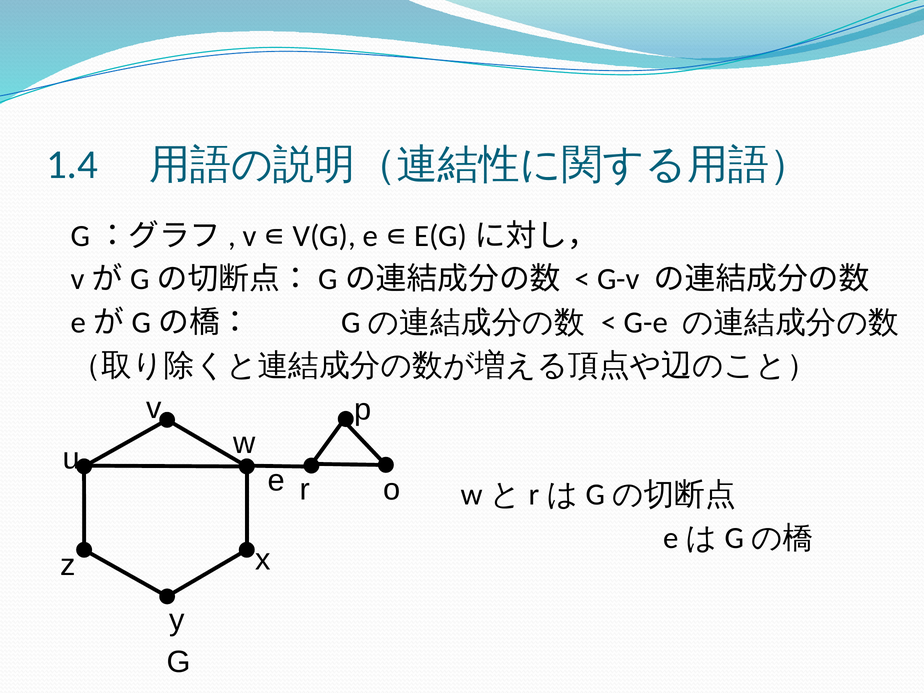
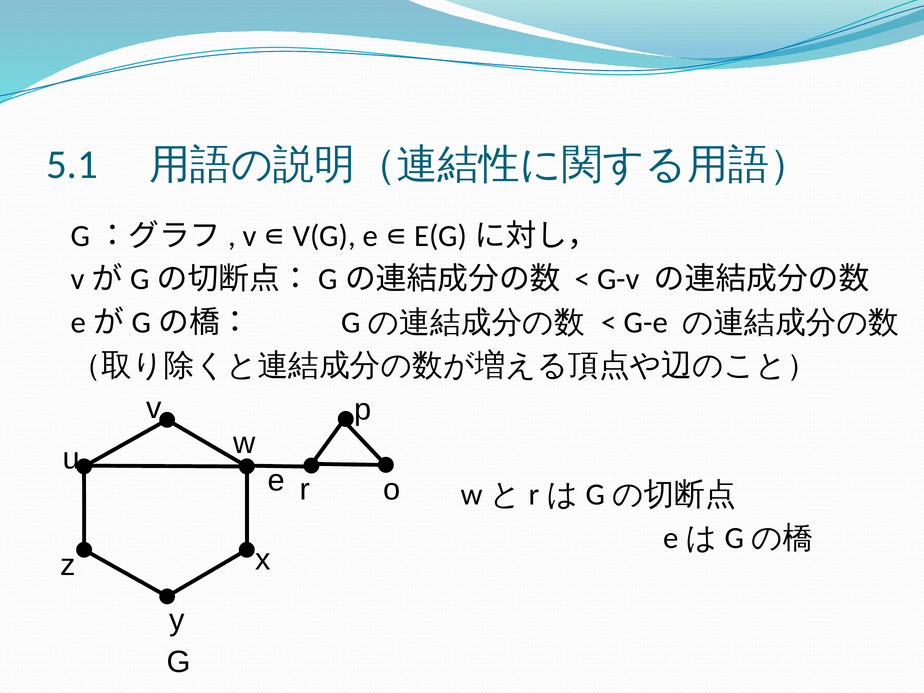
1.4: 1.4 -> 5.1
